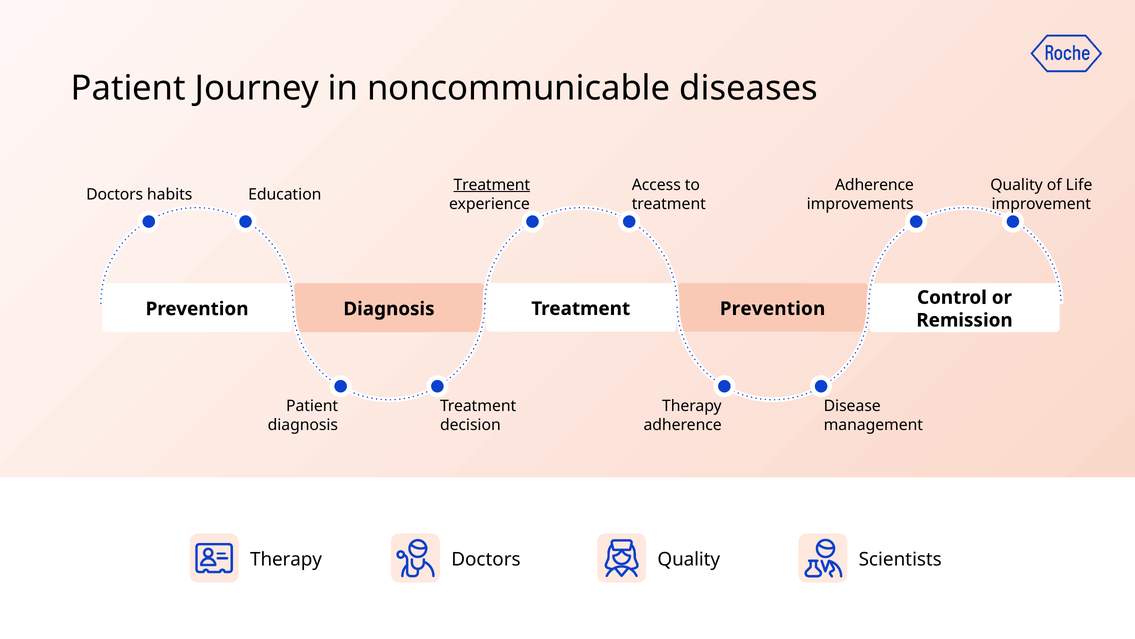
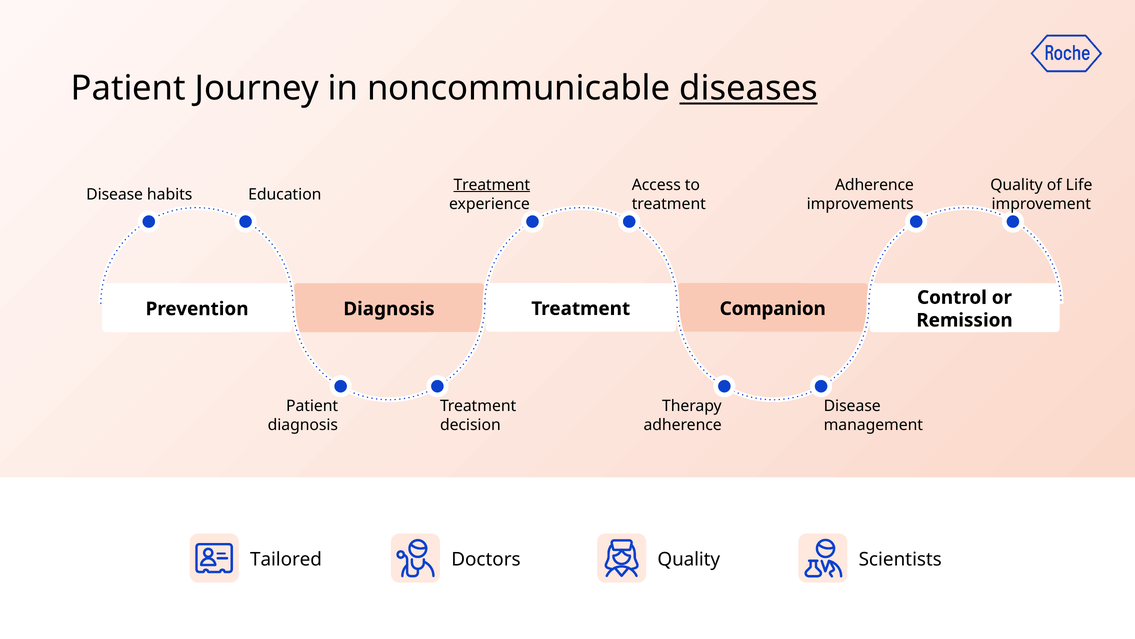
diseases underline: none -> present
Doctors at (115, 194): Doctors -> Disease
Treatment Prevention: Prevention -> Companion
Therapy at (286, 559): Therapy -> Tailored
